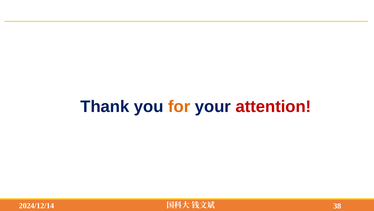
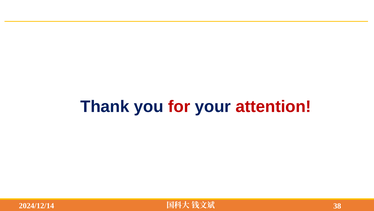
for colour: orange -> red
